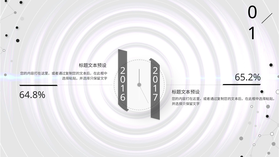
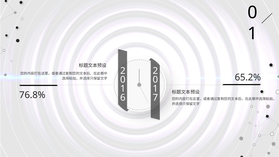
64.8%: 64.8% -> 76.8%
